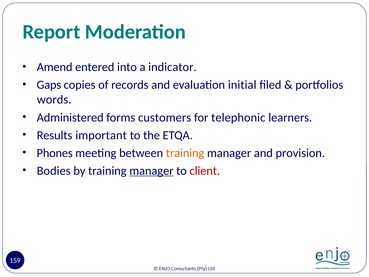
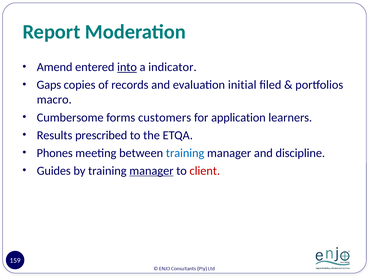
into underline: none -> present
words: words -> macro
Administered: Administered -> Cumbersome
telephonic: telephonic -> application
important: important -> prescribed
training at (185, 153) colour: orange -> blue
provision: provision -> discipline
Bodies: Bodies -> Guides
